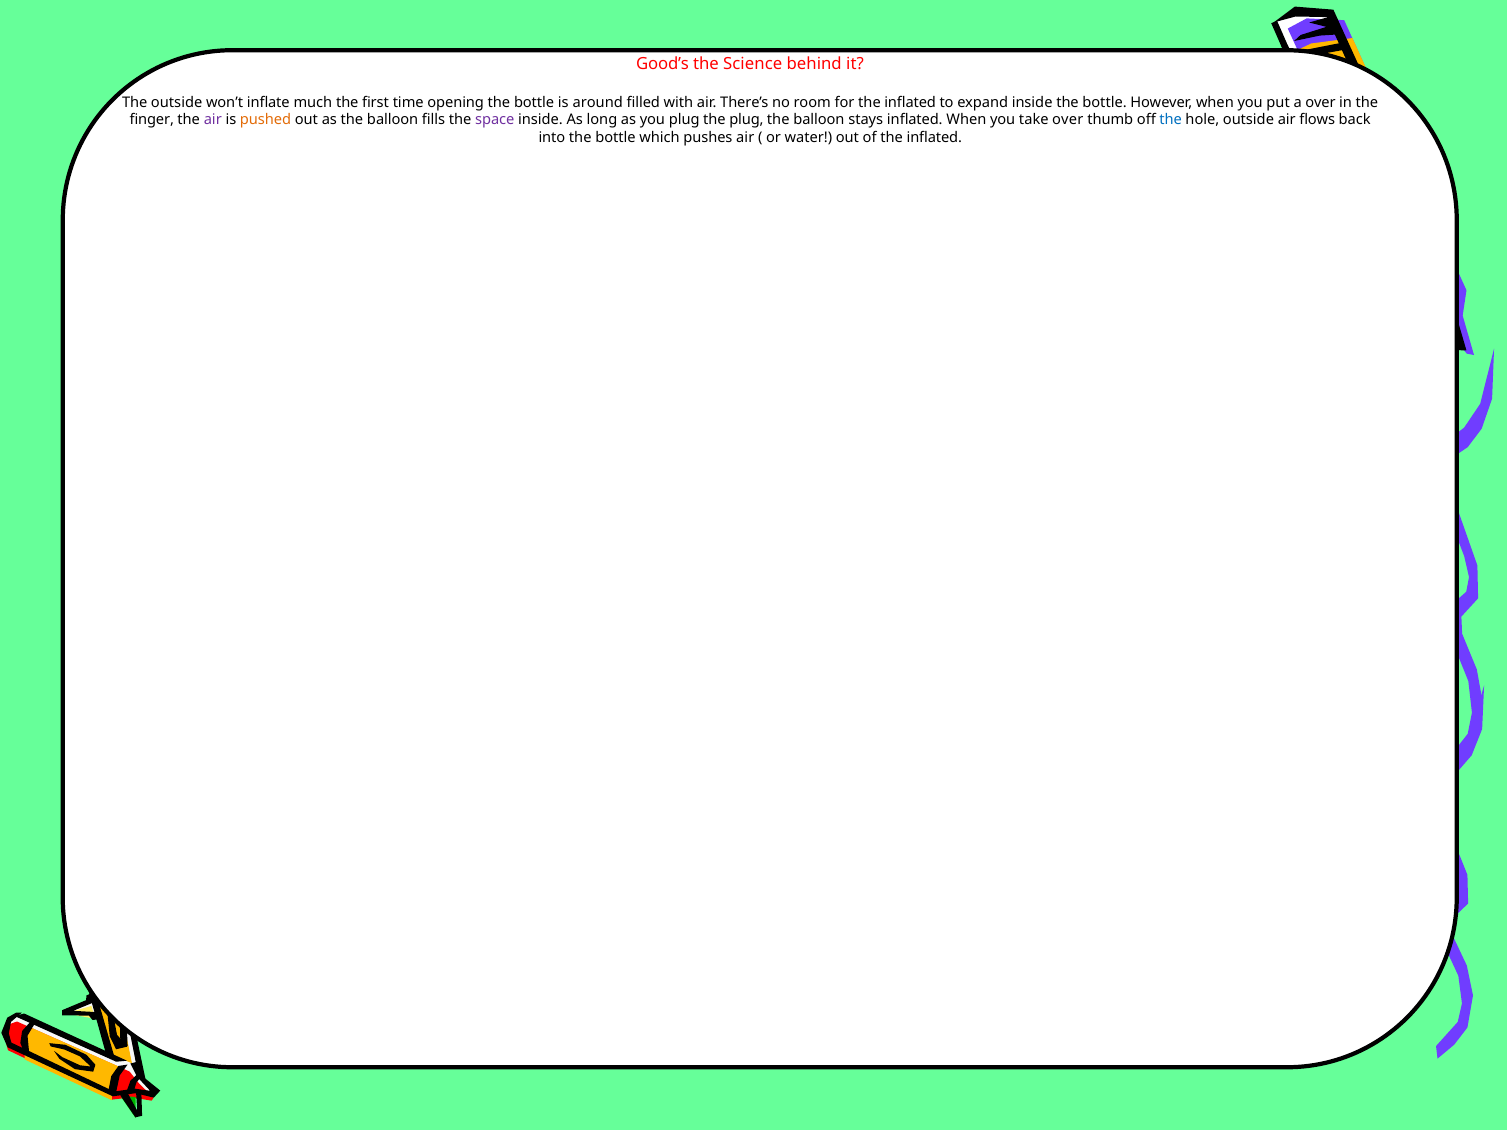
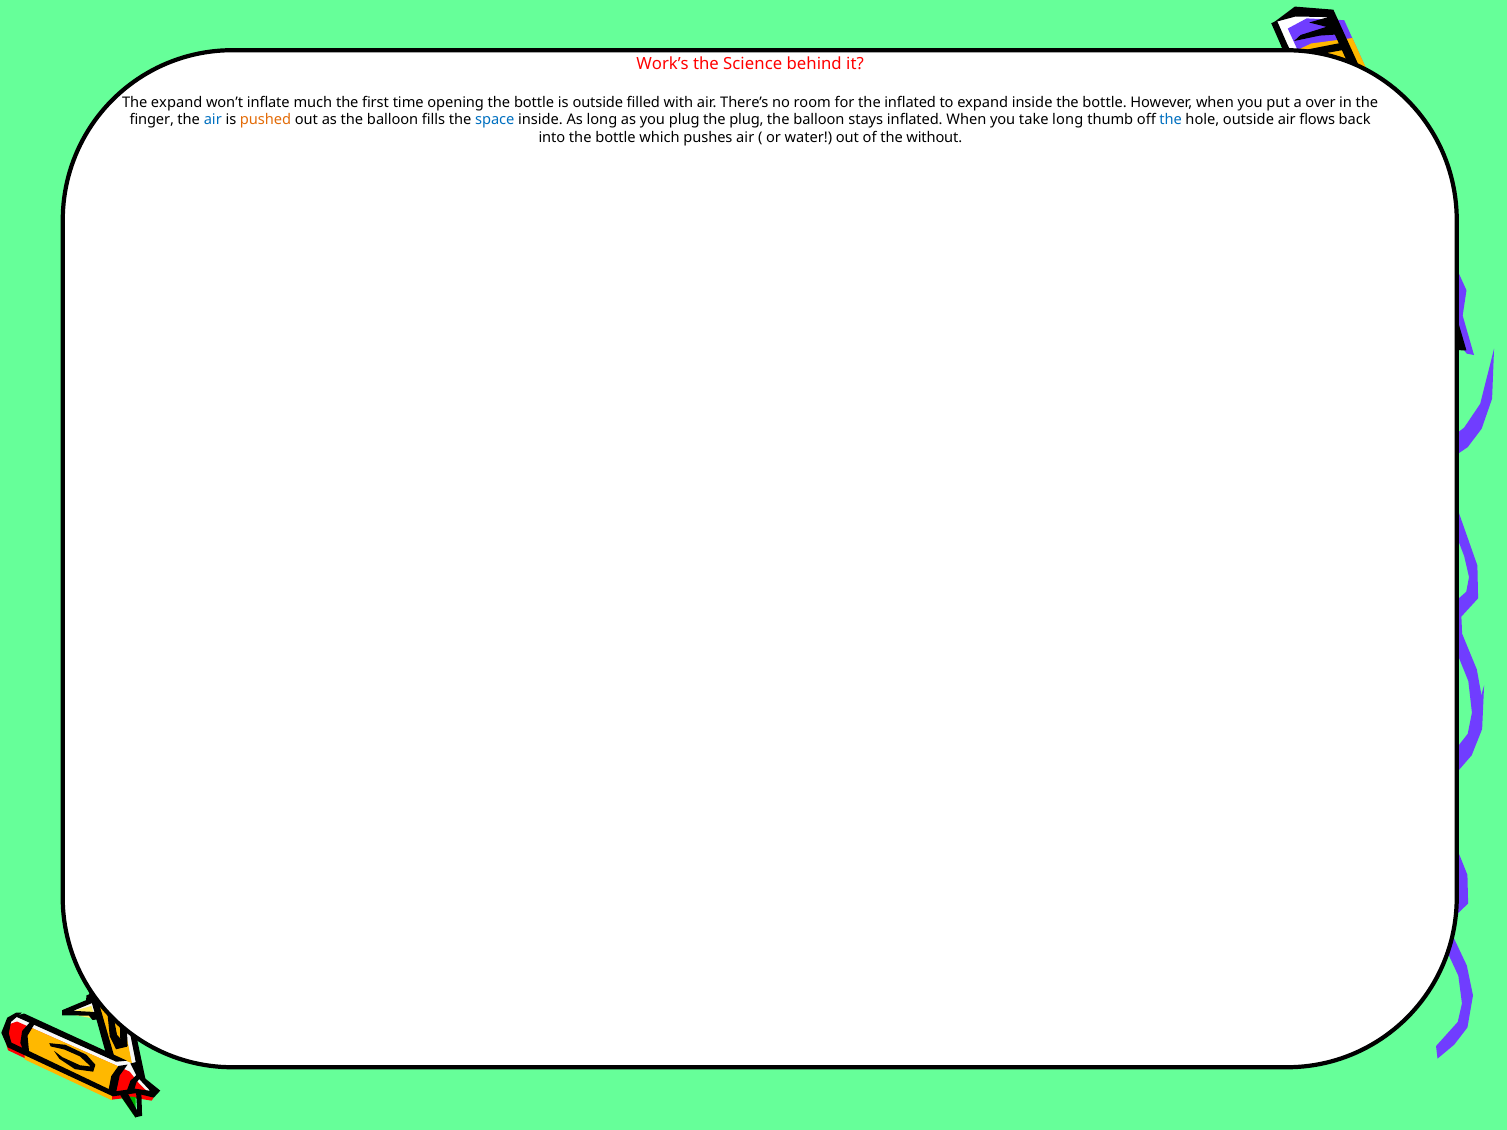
Good’s: Good’s -> Work’s
The outside: outside -> expand
is around: around -> outside
air at (213, 120) colour: purple -> blue
space colour: purple -> blue
take over: over -> long
of the inflated: inflated -> without
